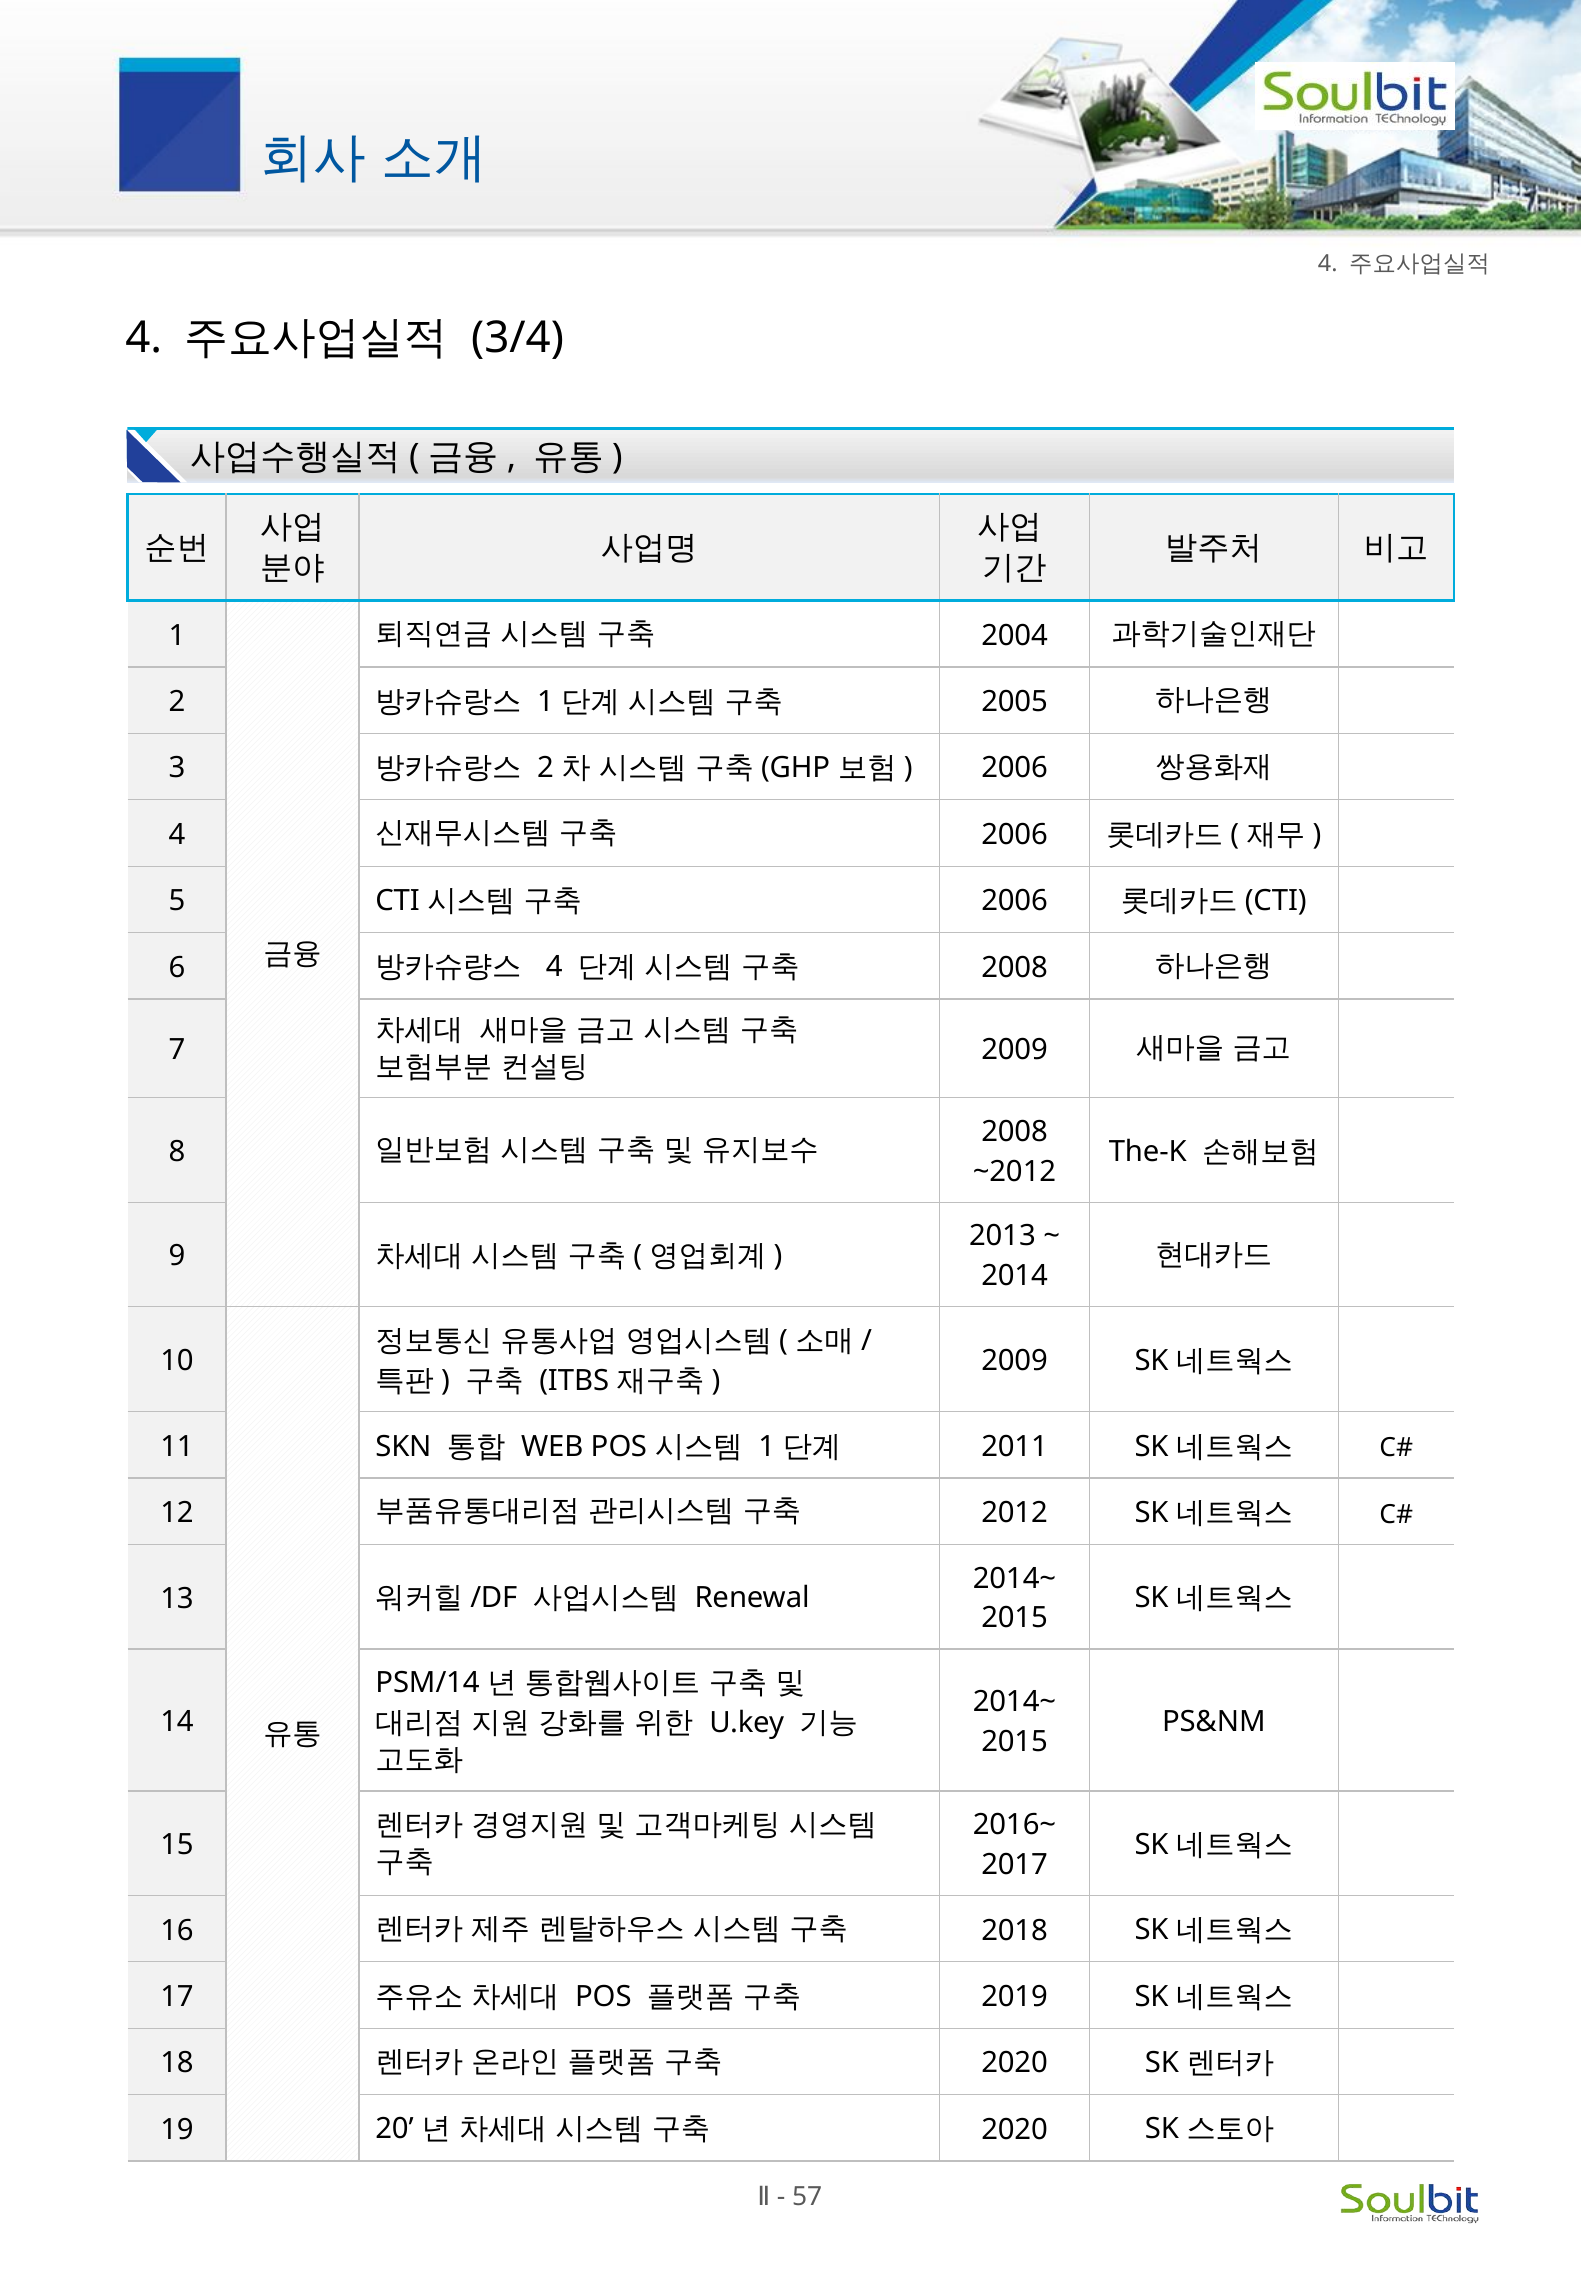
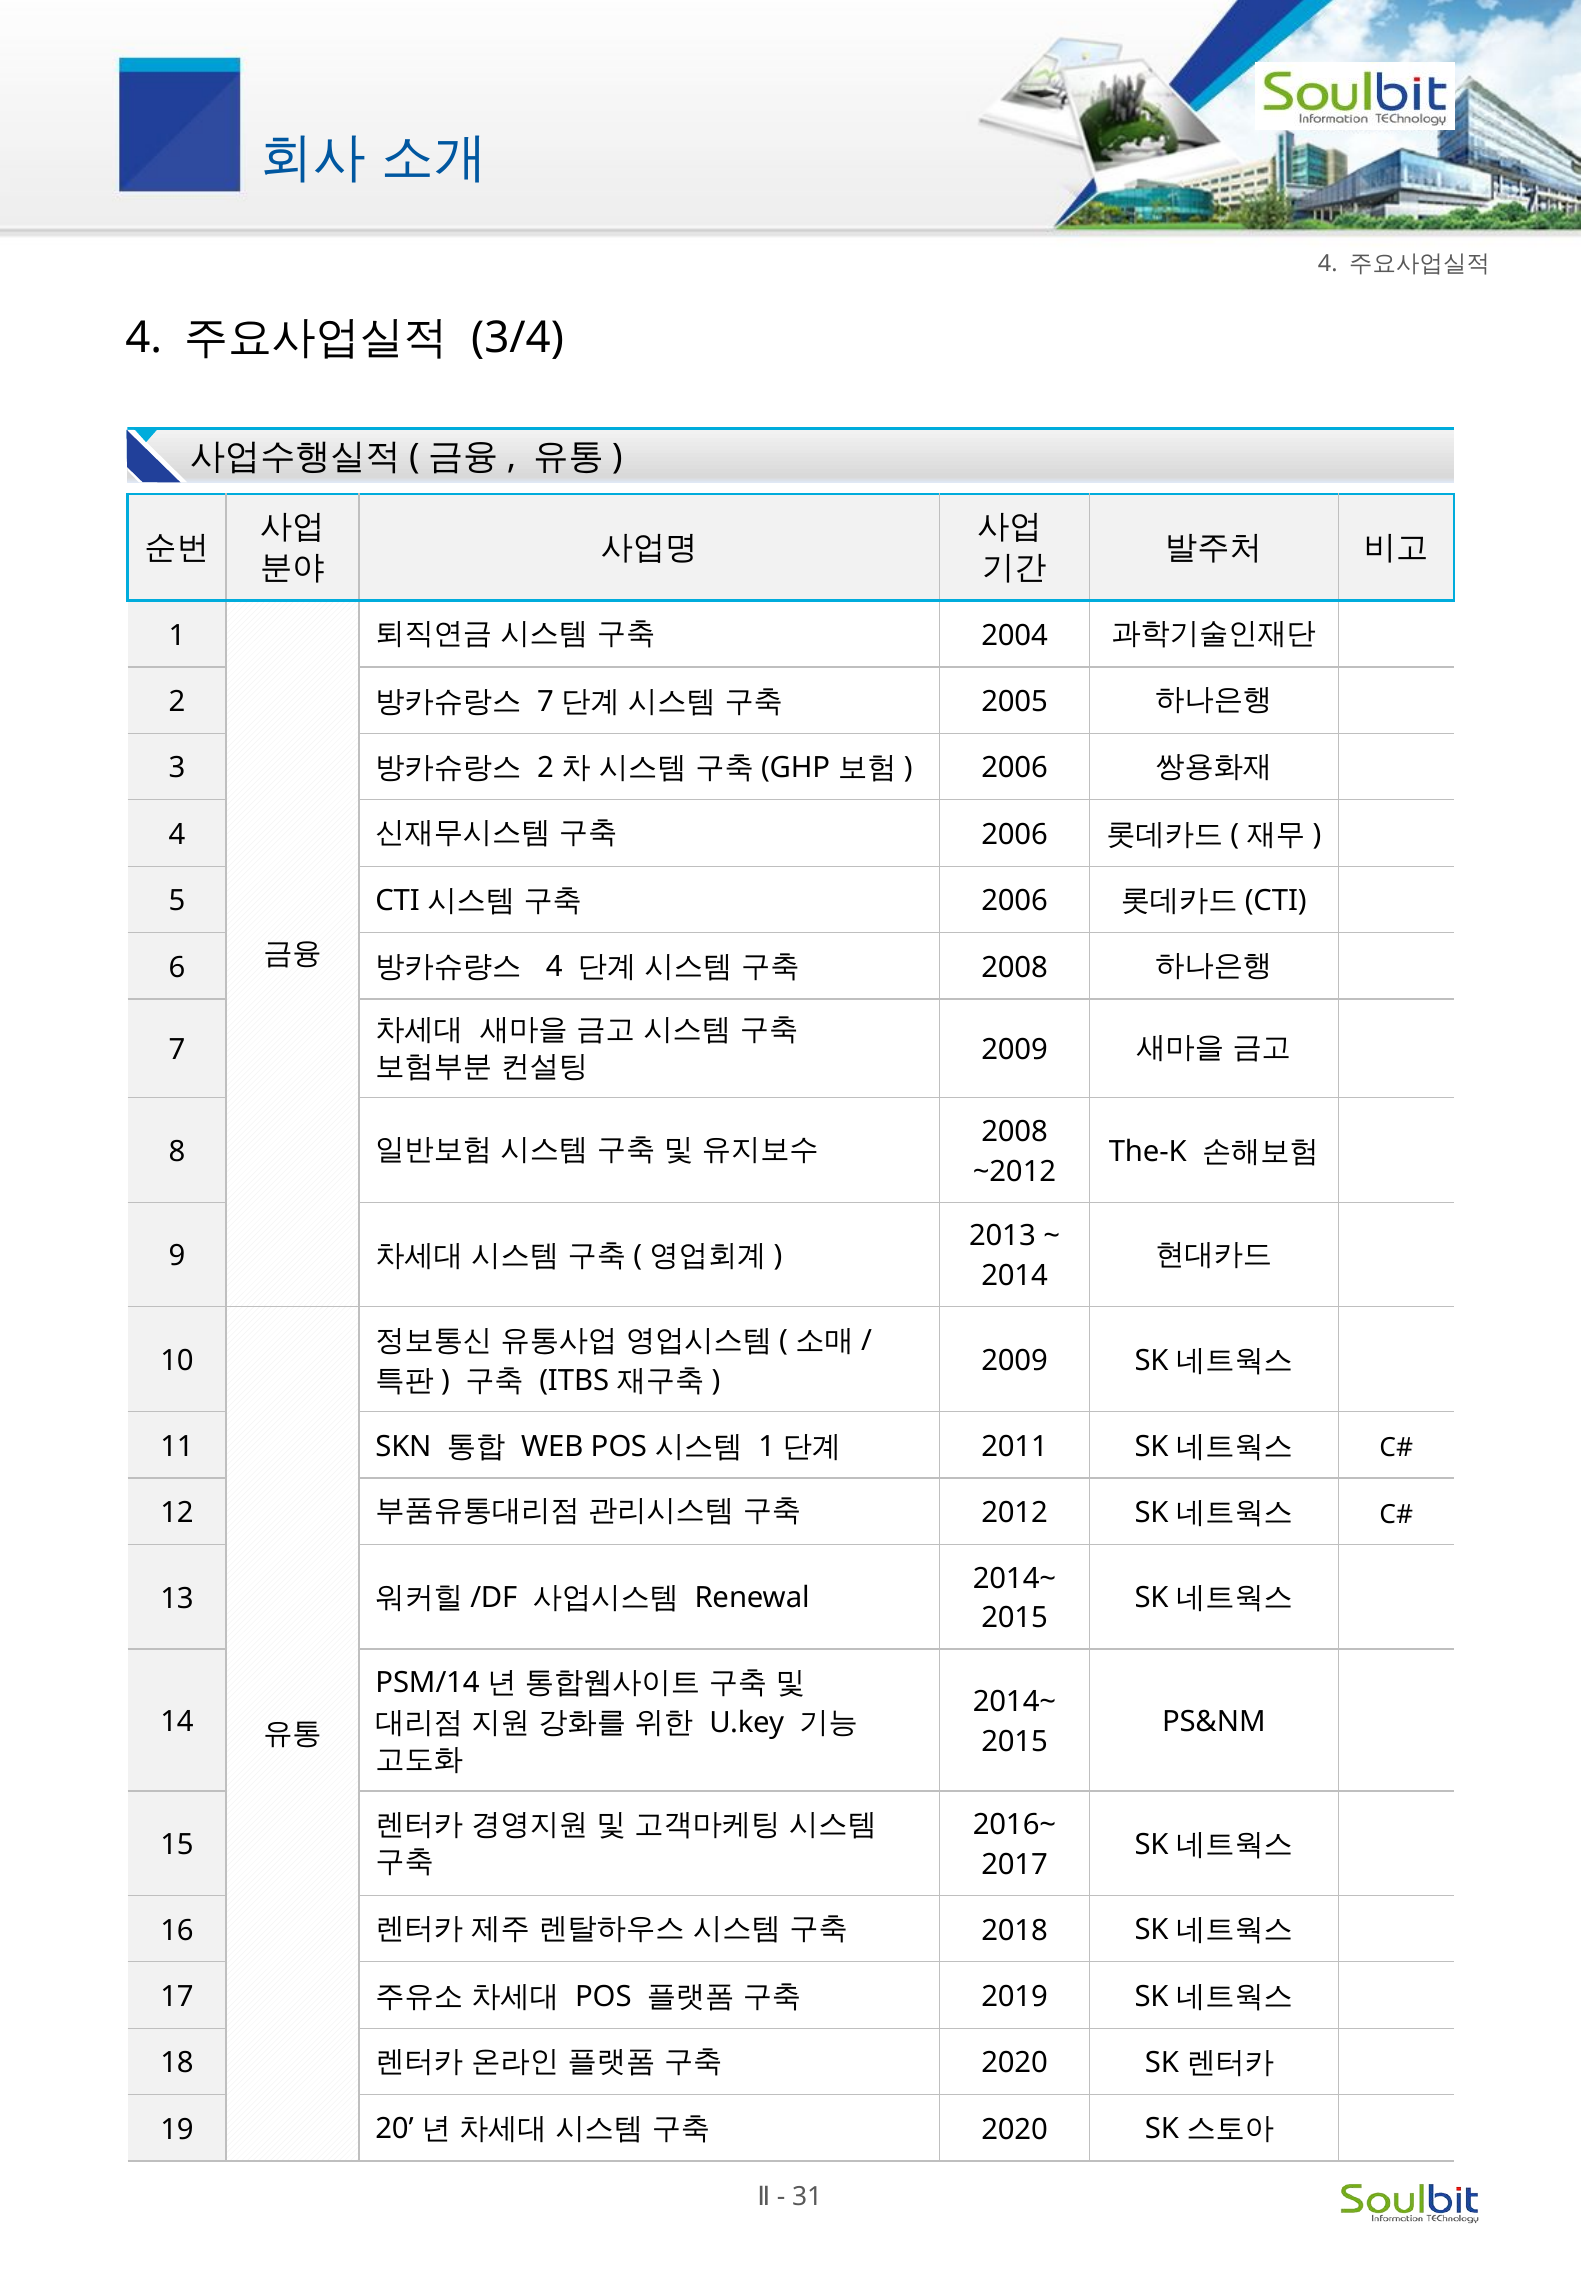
1 at (545, 702): 1 -> 7
57: 57 -> 31
